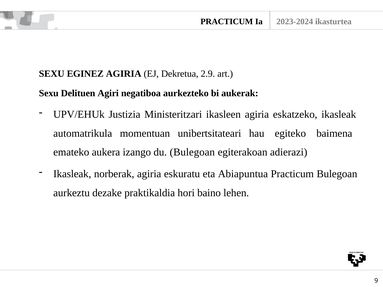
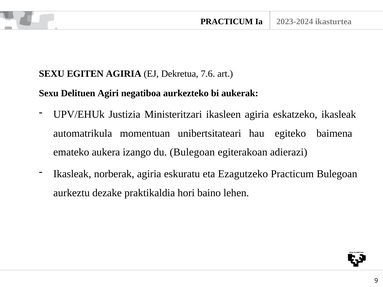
EGINEZ: EGINEZ -> EGITEN
2.9: 2.9 -> 7.6
Abiapuntua: Abiapuntua -> Ezagutzeko
